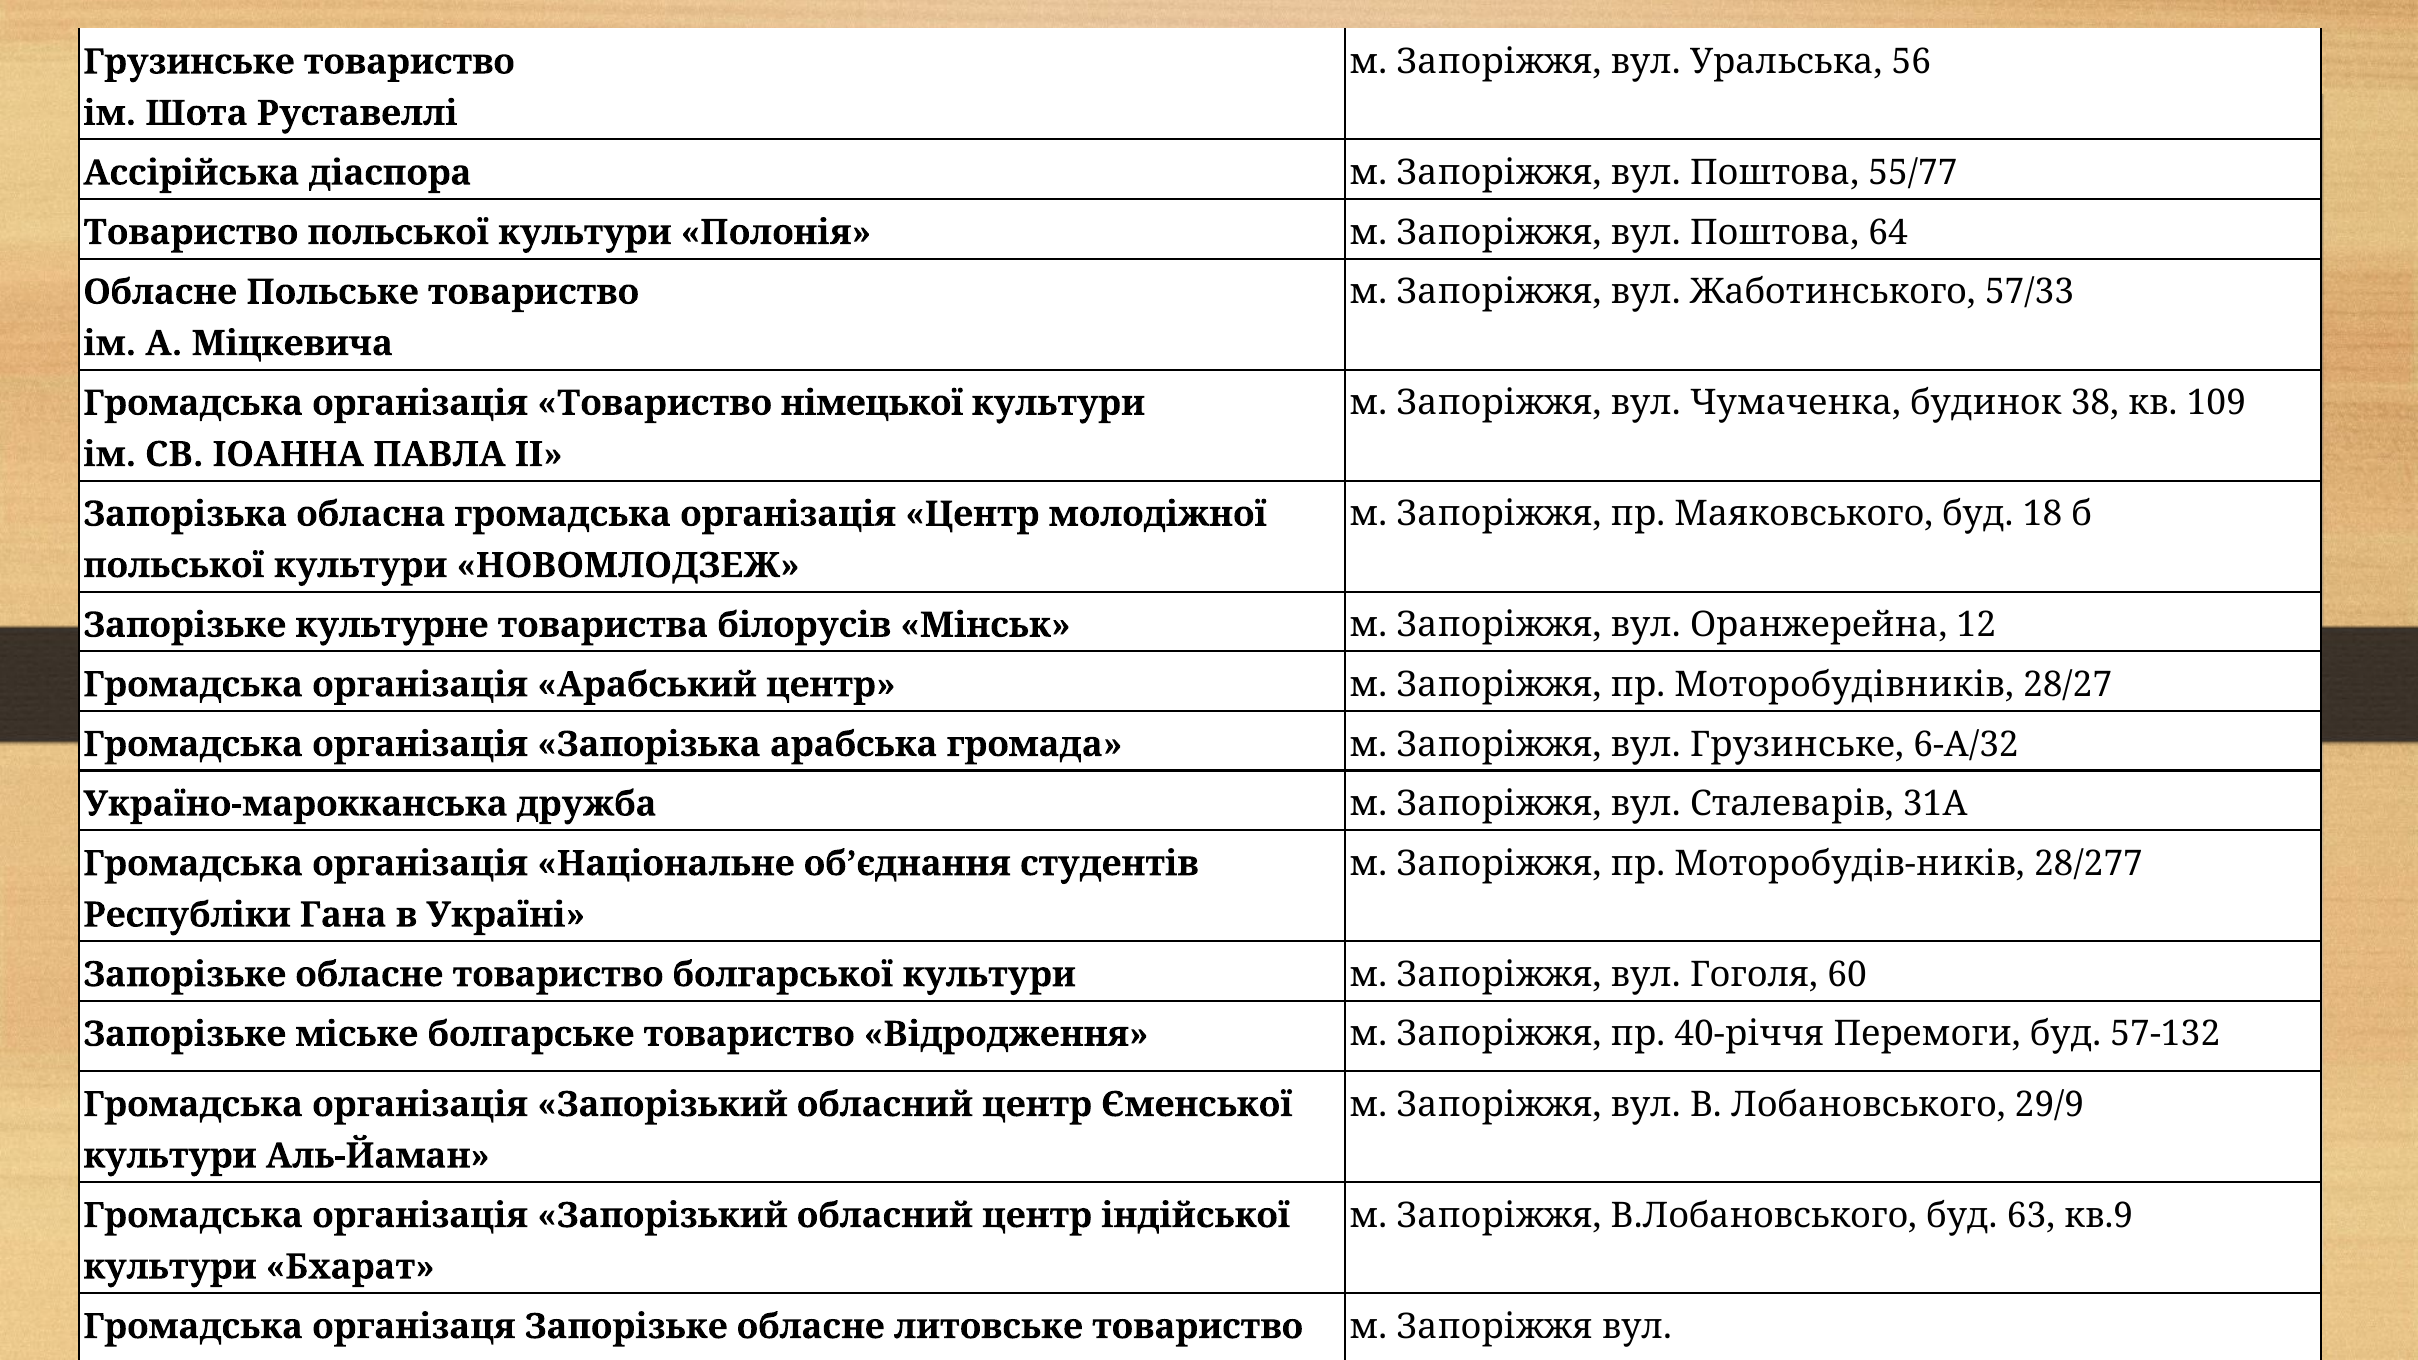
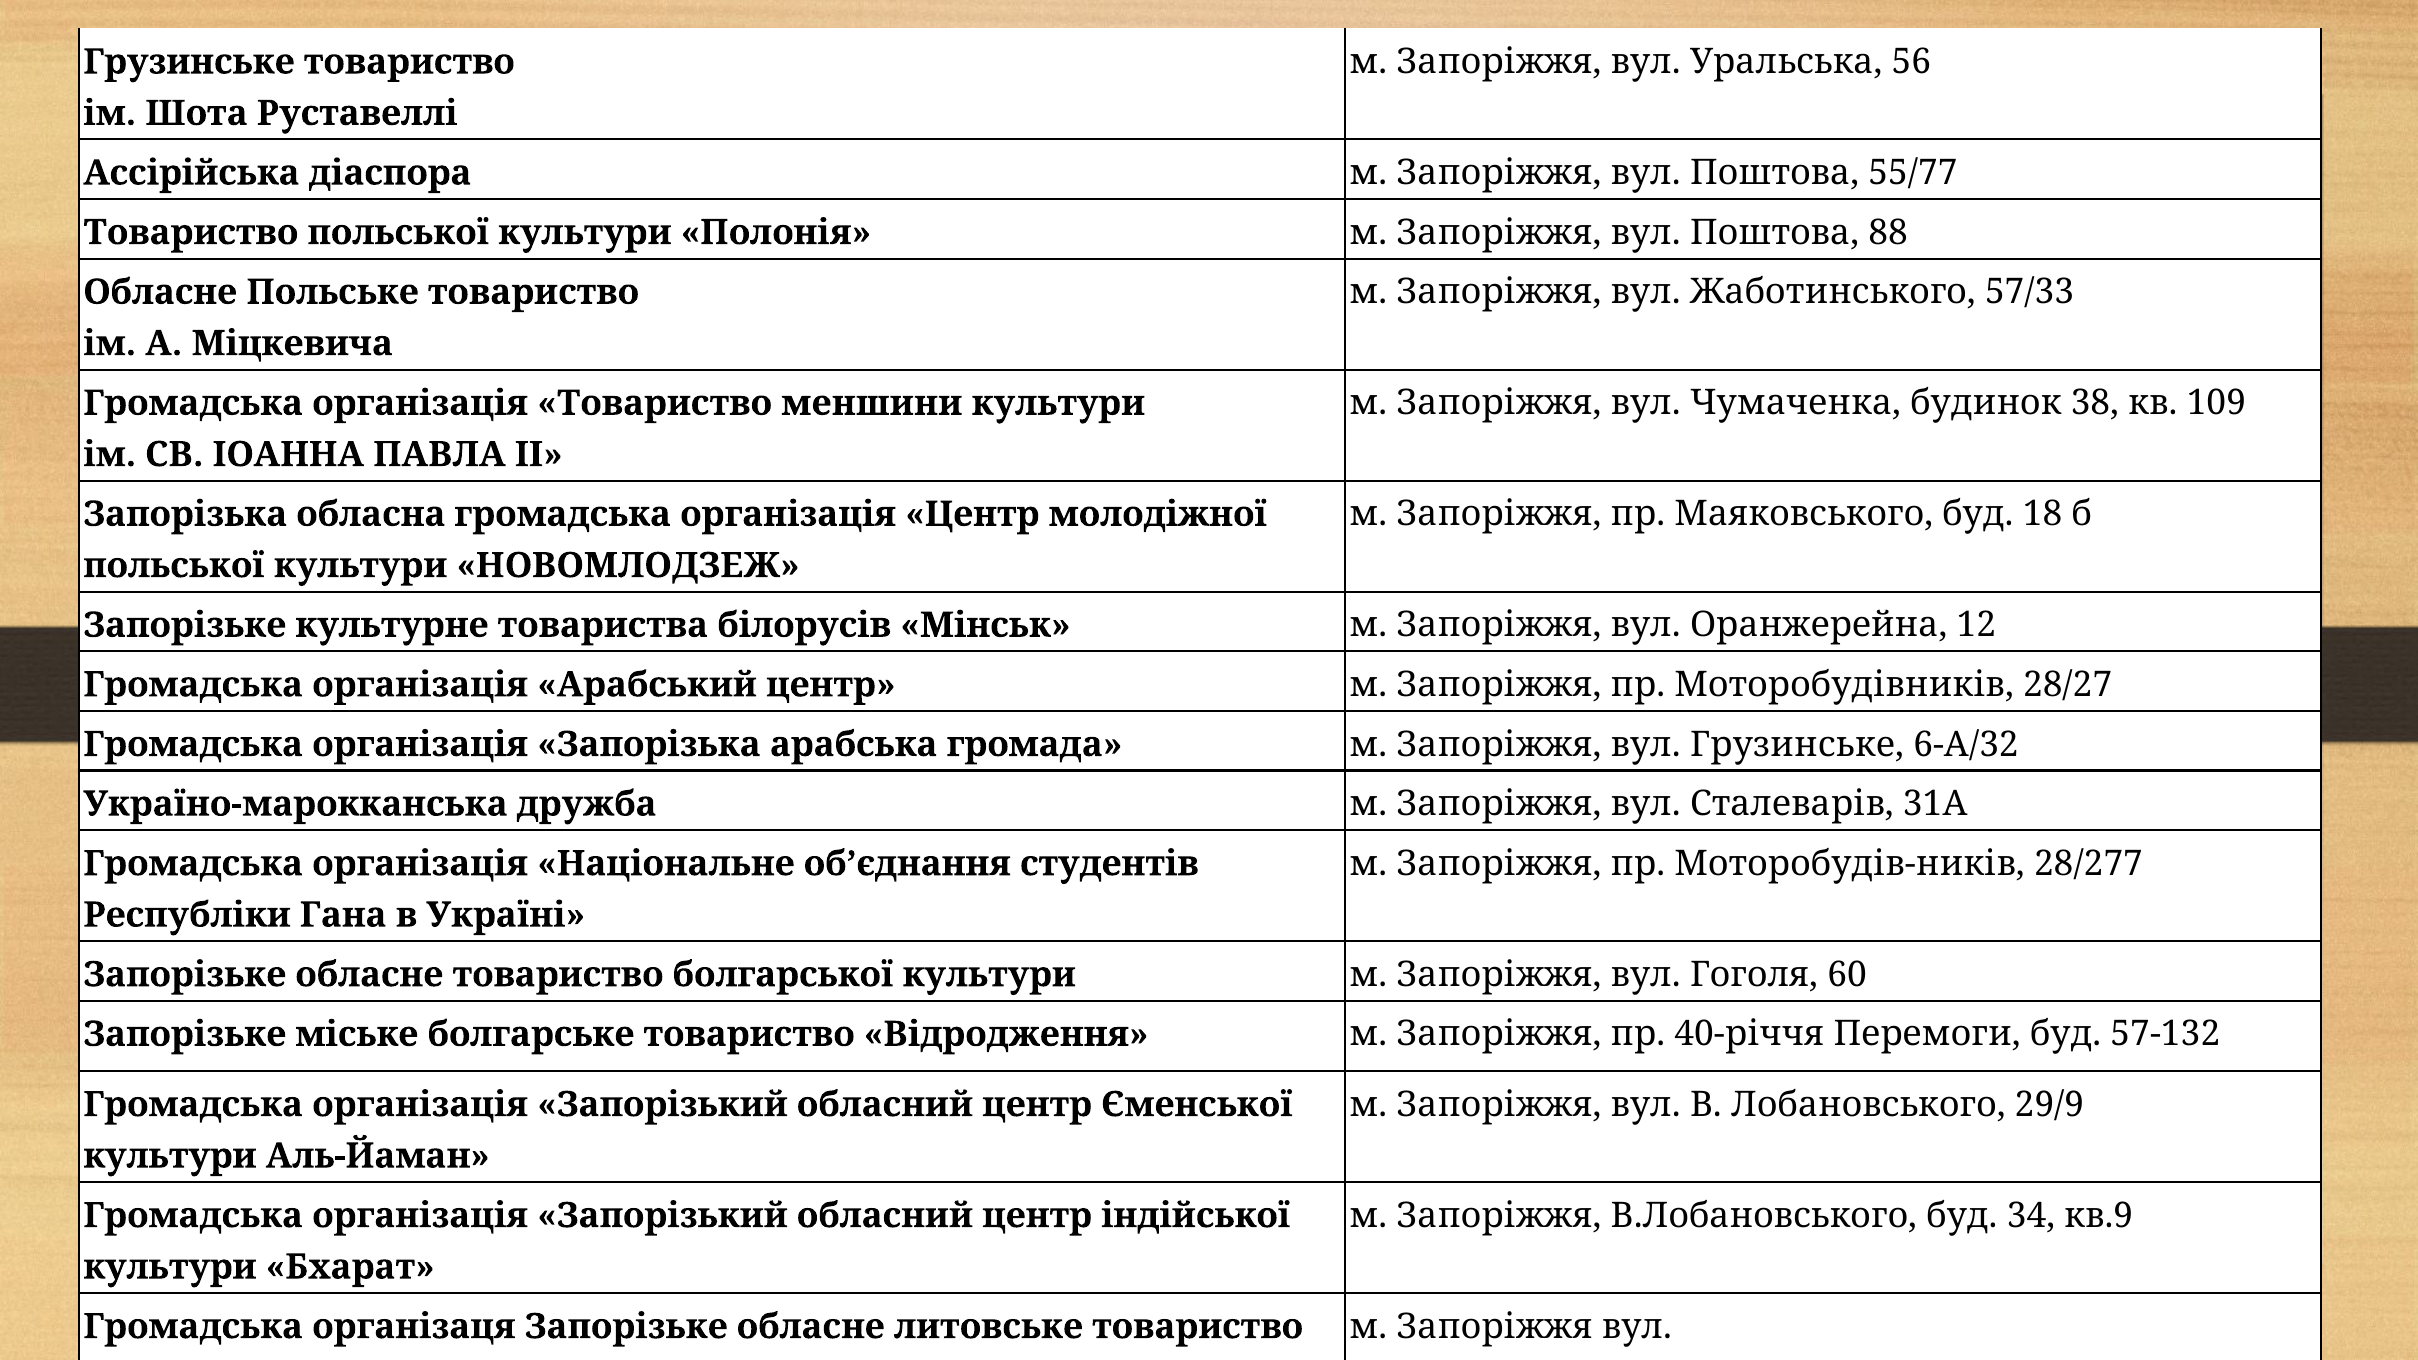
64: 64 -> 88
німецької: німецької -> меншини
63: 63 -> 34
